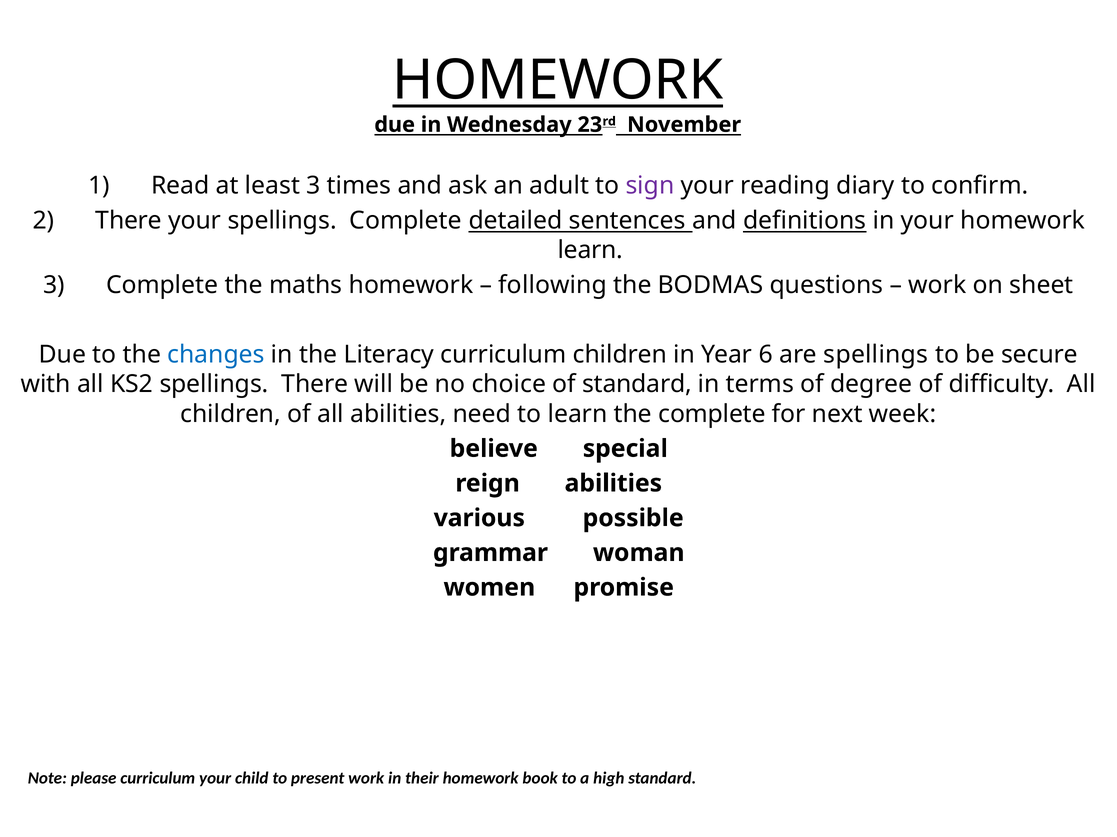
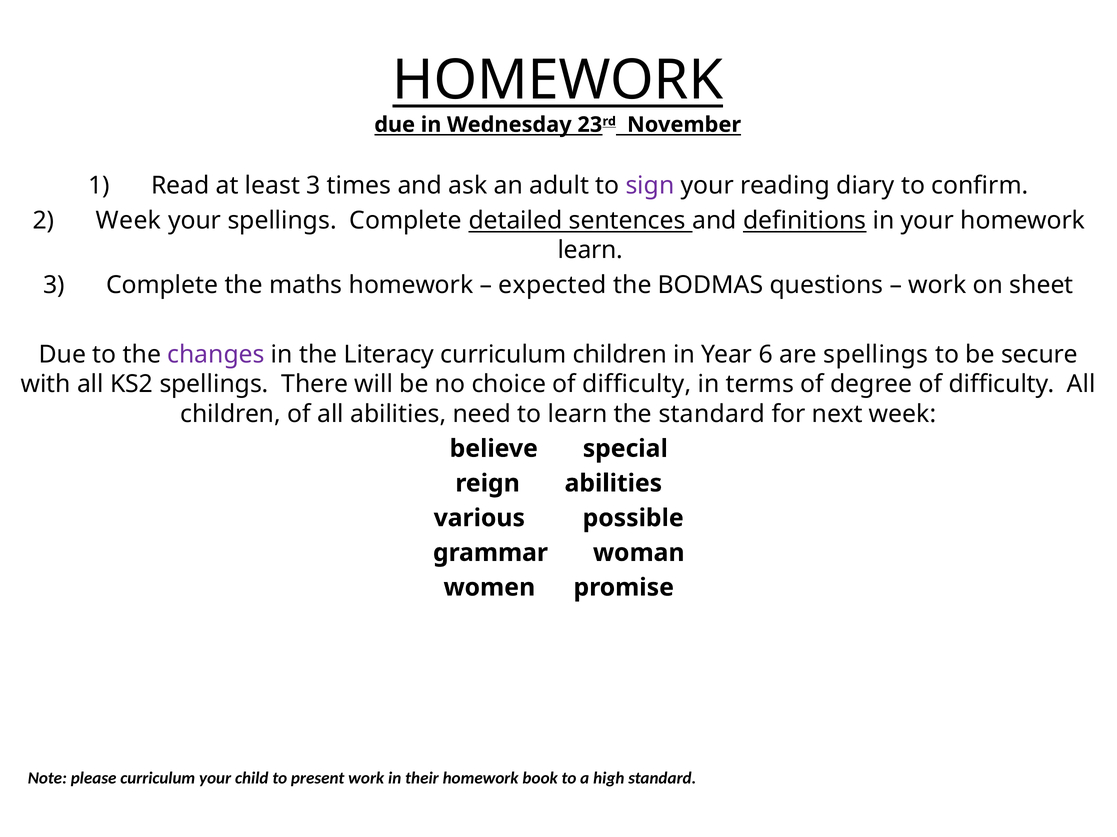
There at (129, 221): There -> Week
following: following -> expected
changes colour: blue -> purple
choice of standard: standard -> difficulty
the complete: complete -> standard
